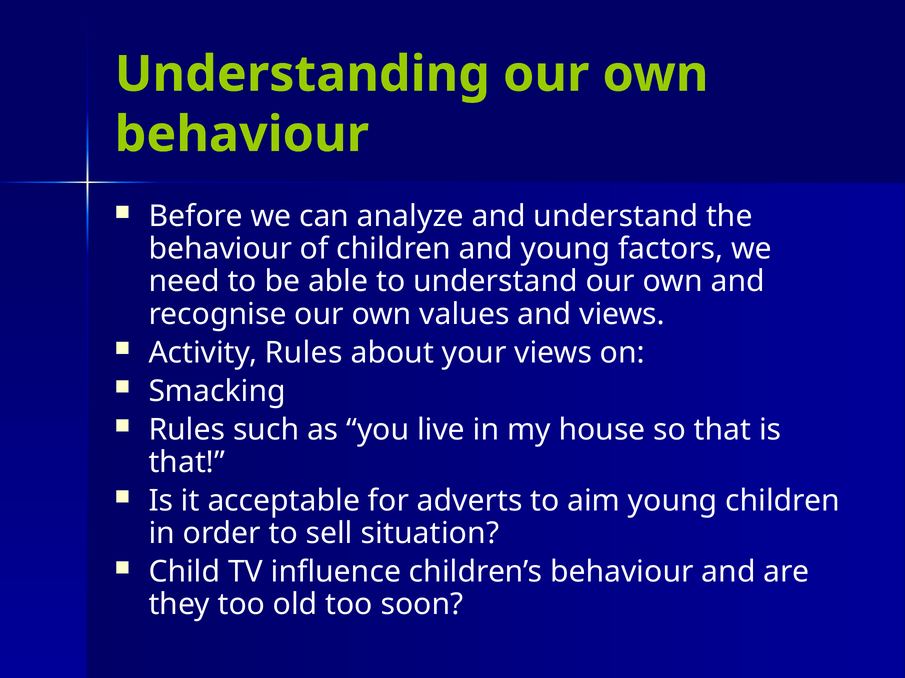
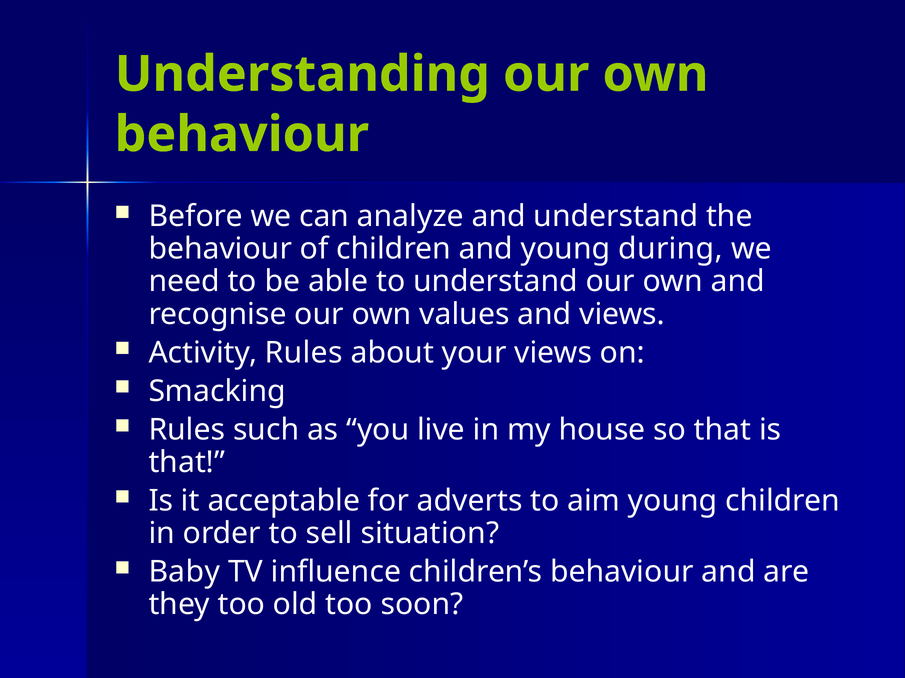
factors: factors -> during
Child: Child -> Baby
